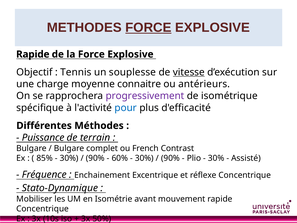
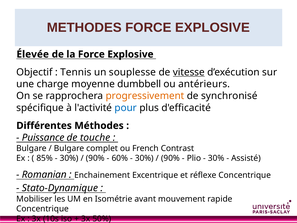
FORCE at (148, 27) underline: present -> none
Rapide at (33, 54): Rapide -> Élevée
connaitre: connaitre -> dumbbell
progressivement colour: purple -> orange
isométrique: isométrique -> synchronisé
terrain: terrain -> touche
Fréquence: Fréquence -> Romanian
